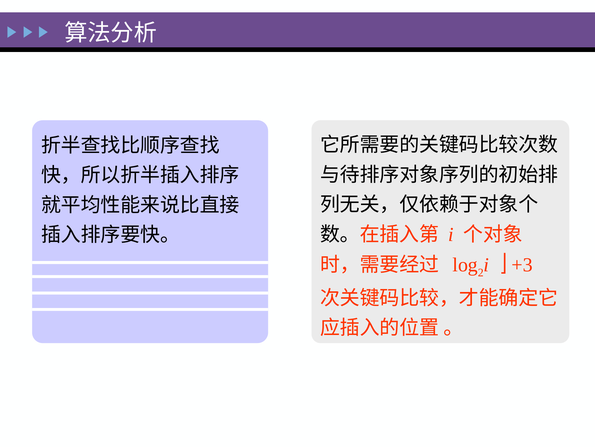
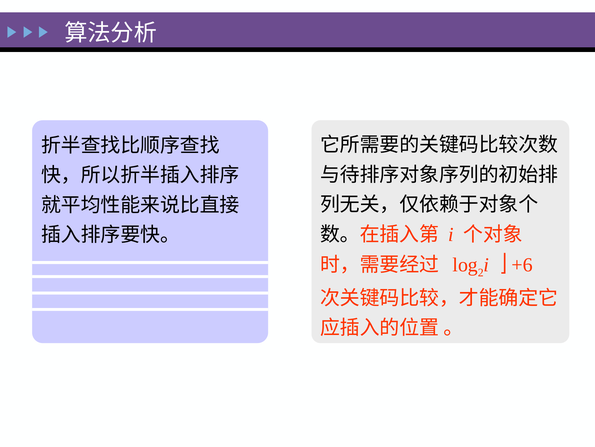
+3: +3 -> +6
